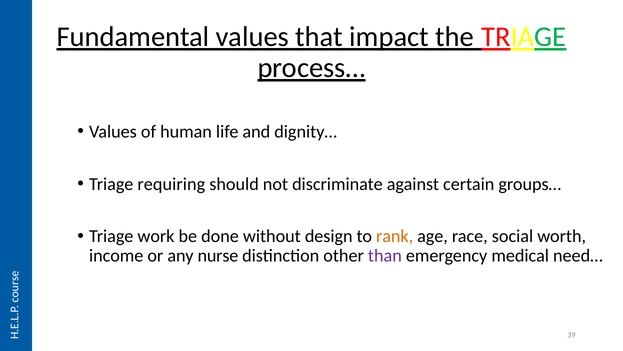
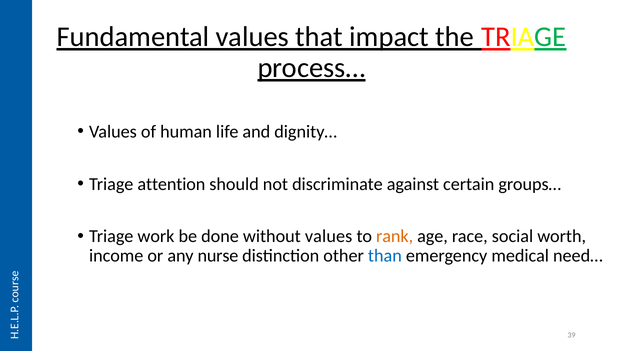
requiring: requiring -> attention
without design: design -> values
than colour: purple -> blue
